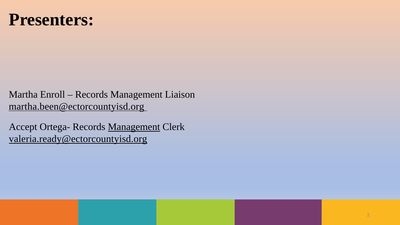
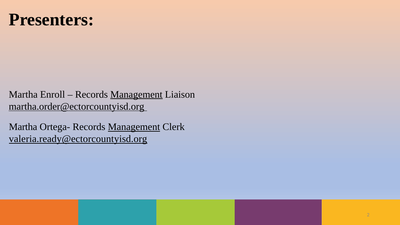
Management at (136, 94) underline: none -> present
martha.been@ectorcountyisd.org: martha.been@ectorcountyisd.org -> martha.order@ectorcountyisd.org
Accept at (23, 127): Accept -> Martha
